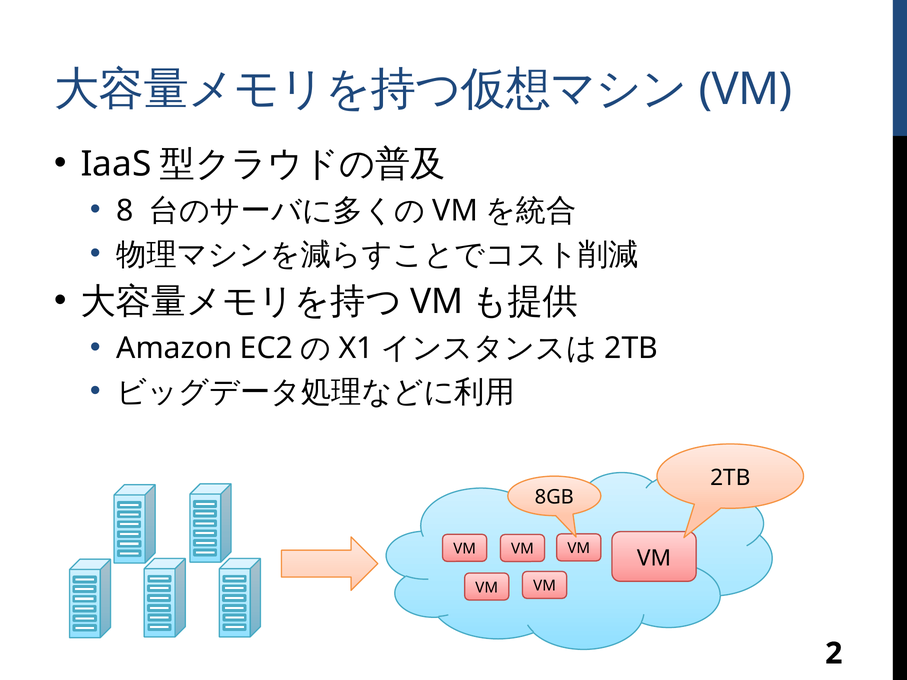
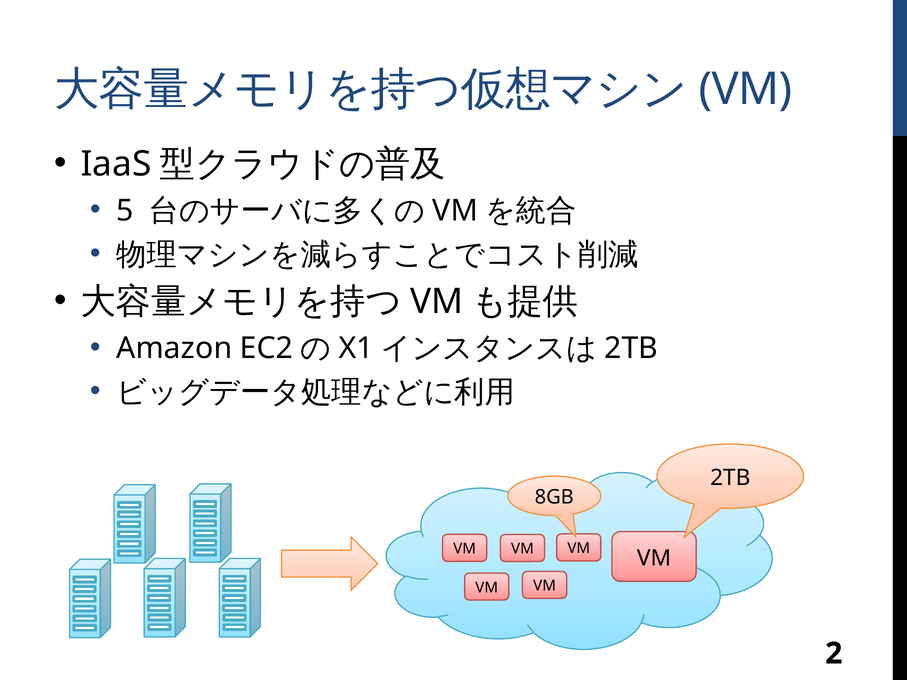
8: 8 -> 5
